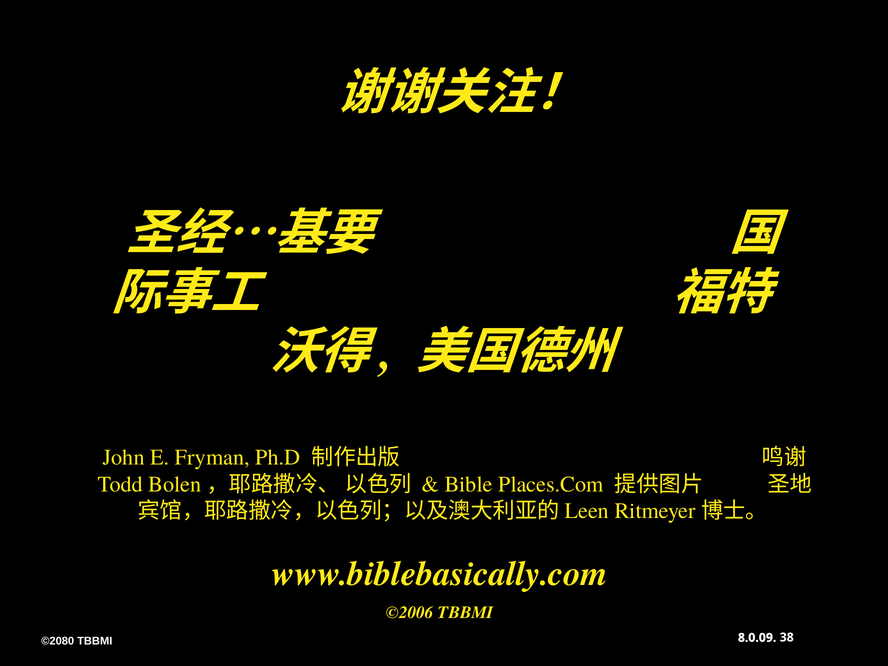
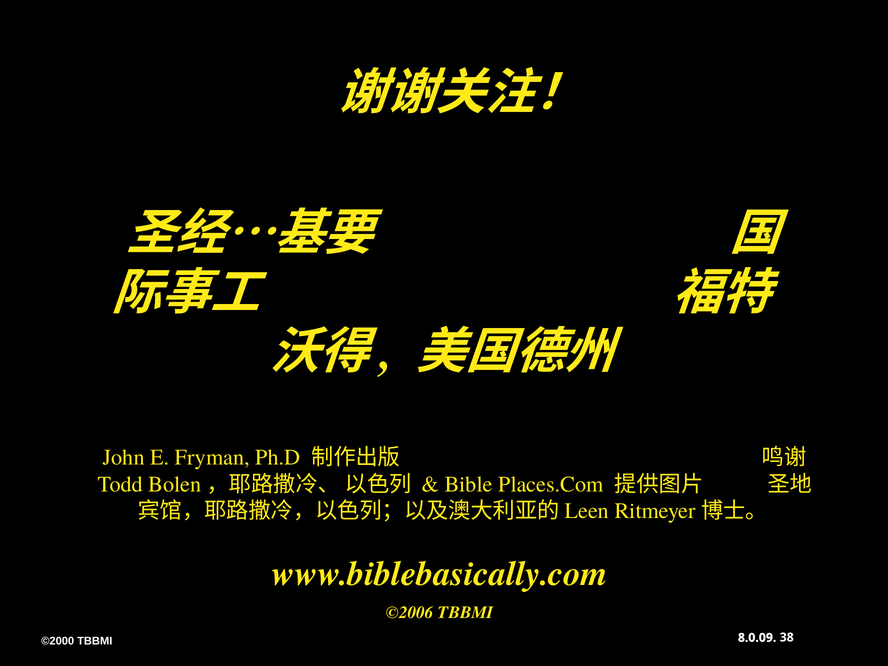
©2080: ©2080 -> ©2000
